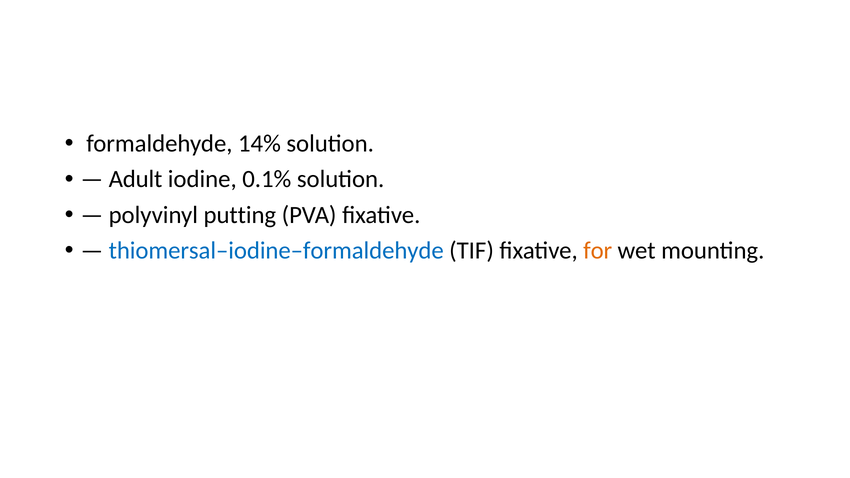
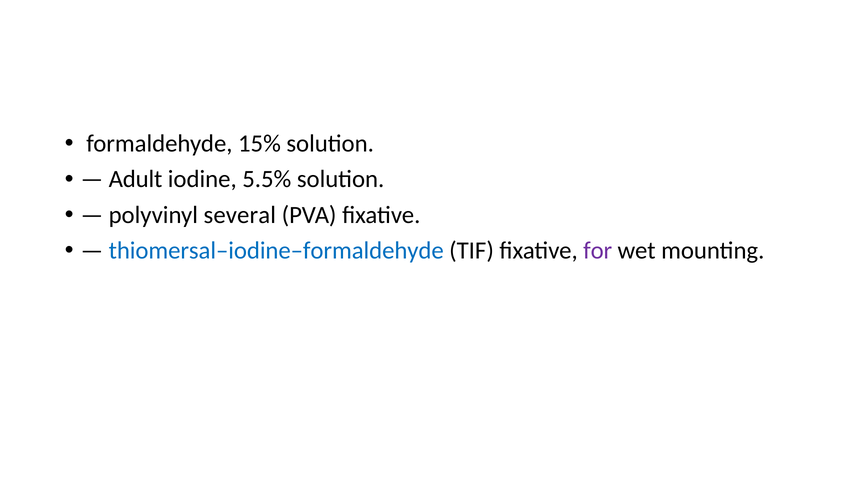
14%: 14% -> 15%
0.1%: 0.1% -> 5.5%
putting: putting -> several
for colour: orange -> purple
